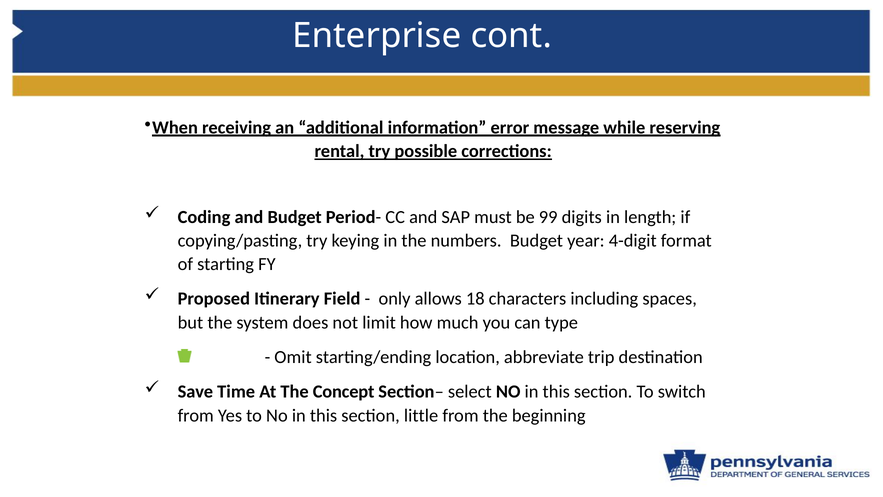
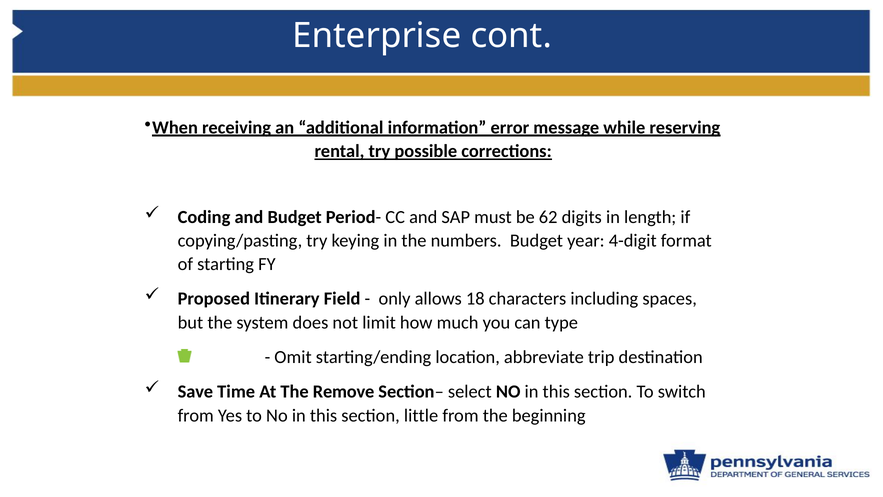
99: 99 -> 62
Concept: Concept -> Remove
